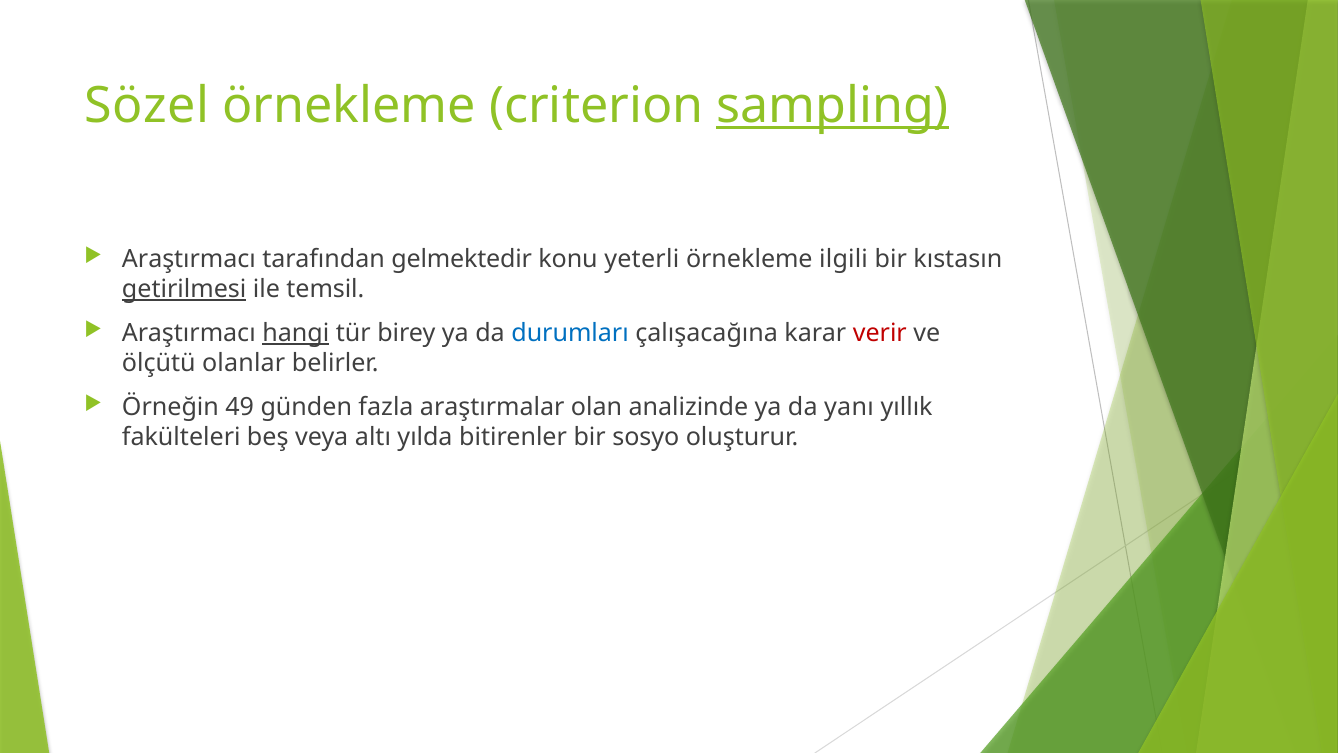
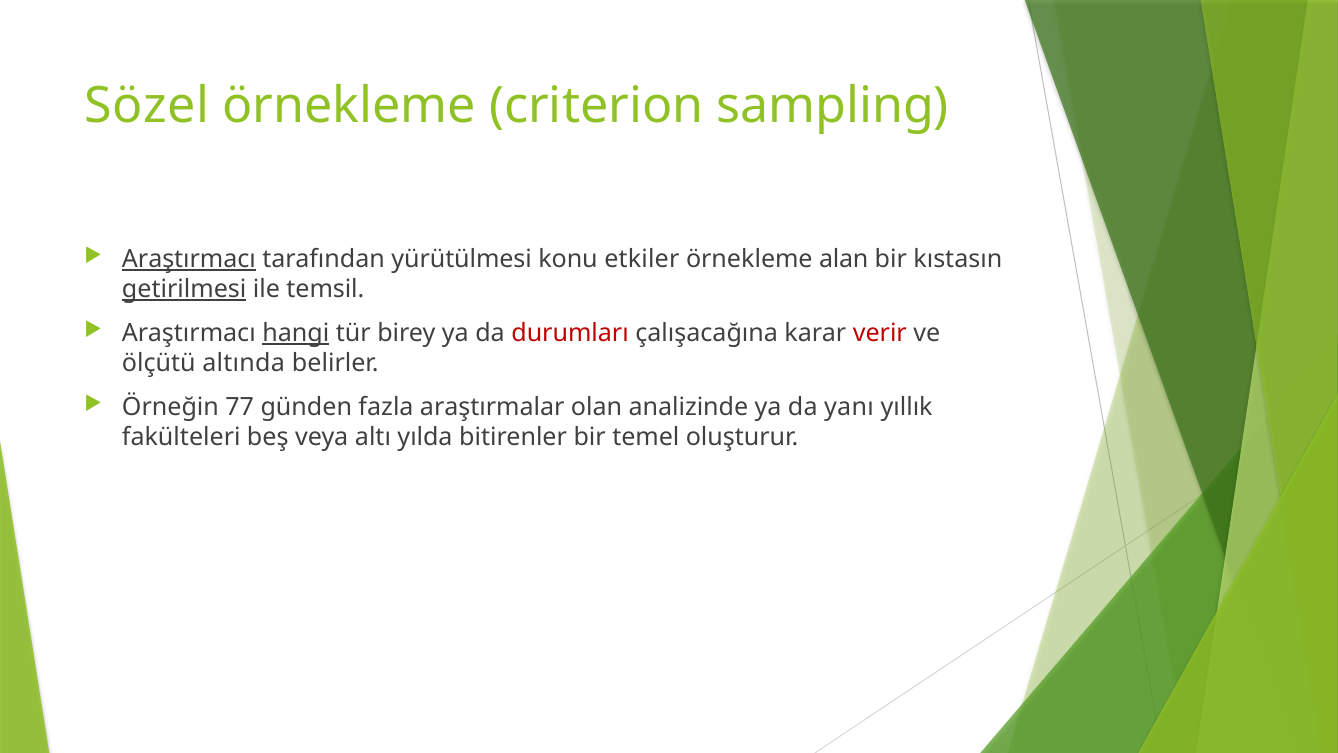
sampling underline: present -> none
Araştırmacı at (189, 259) underline: none -> present
gelmektedir: gelmektedir -> yürütülmesi
yeterli: yeterli -> etkiler
ilgili: ilgili -> alan
durumları colour: blue -> red
olanlar: olanlar -> altında
49: 49 -> 77
sosyo: sosyo -> temel
